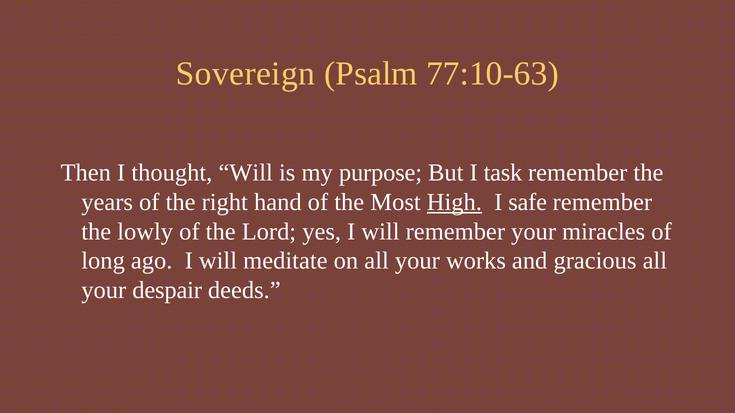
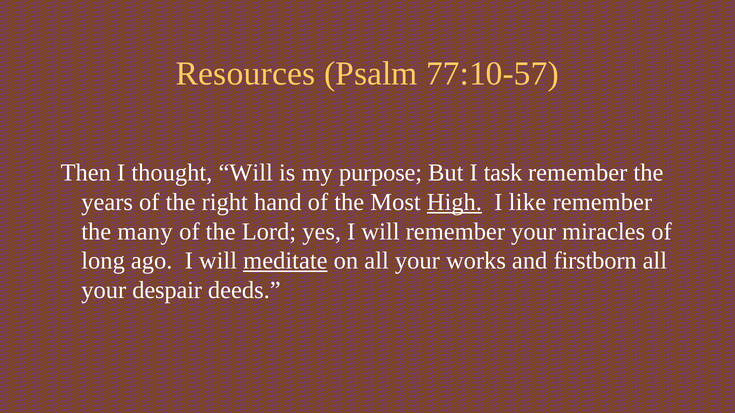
Sovereign: Sovereign -> Resources
77:10-63: 77:10-63 -> 77:10-57
safe: safe -> like
lowly: lowly -> many
meditate underline: none -> present
gracious: gracious -> firstborn
